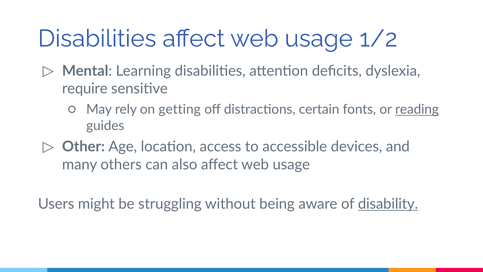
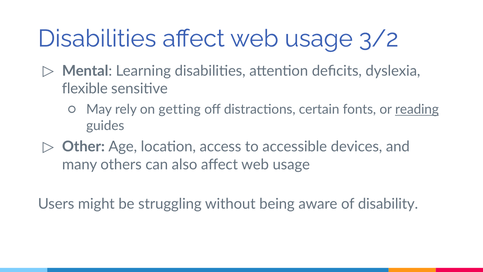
1/2: 1/2 -> 3/2
require: require -> flexible
disability underline: present -> none
